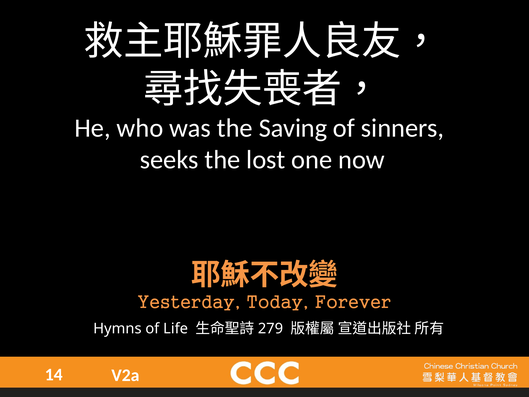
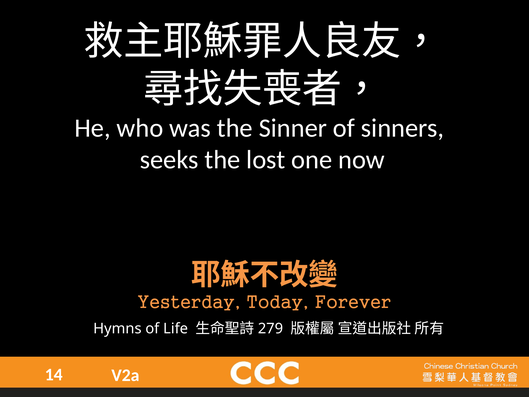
Saving: Saving -> Sinner
